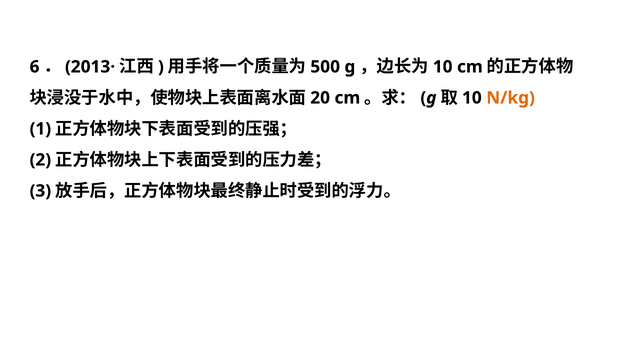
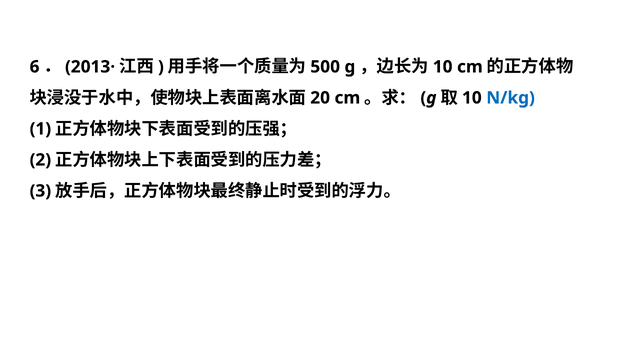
N/kg colour: orange -> blue
